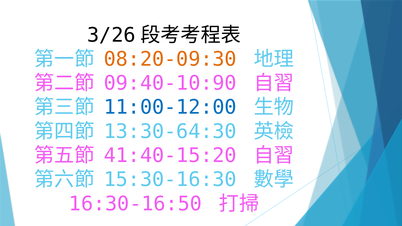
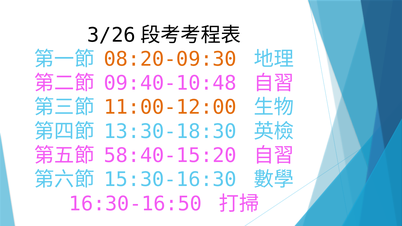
09:40-10:90: 09:40-10:90 -> 09:40-10:48
11:00-12:00 colour: blue -> orange
13:30-64:30: 13:30-64:30 -> 13:30-18:30
41:40-15:20: 41:40-15:20 -> 58:40-15:20
